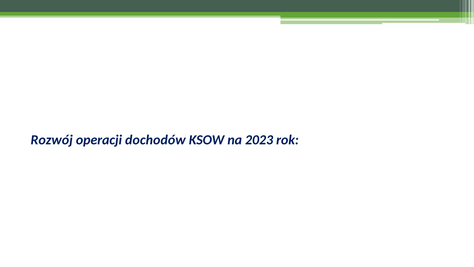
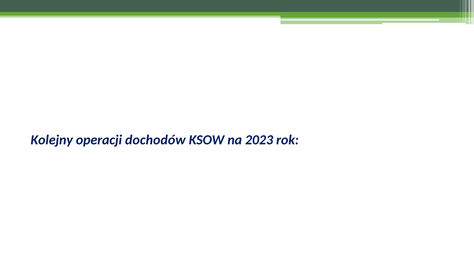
Rozwój: Rozwój -> Kolejny
